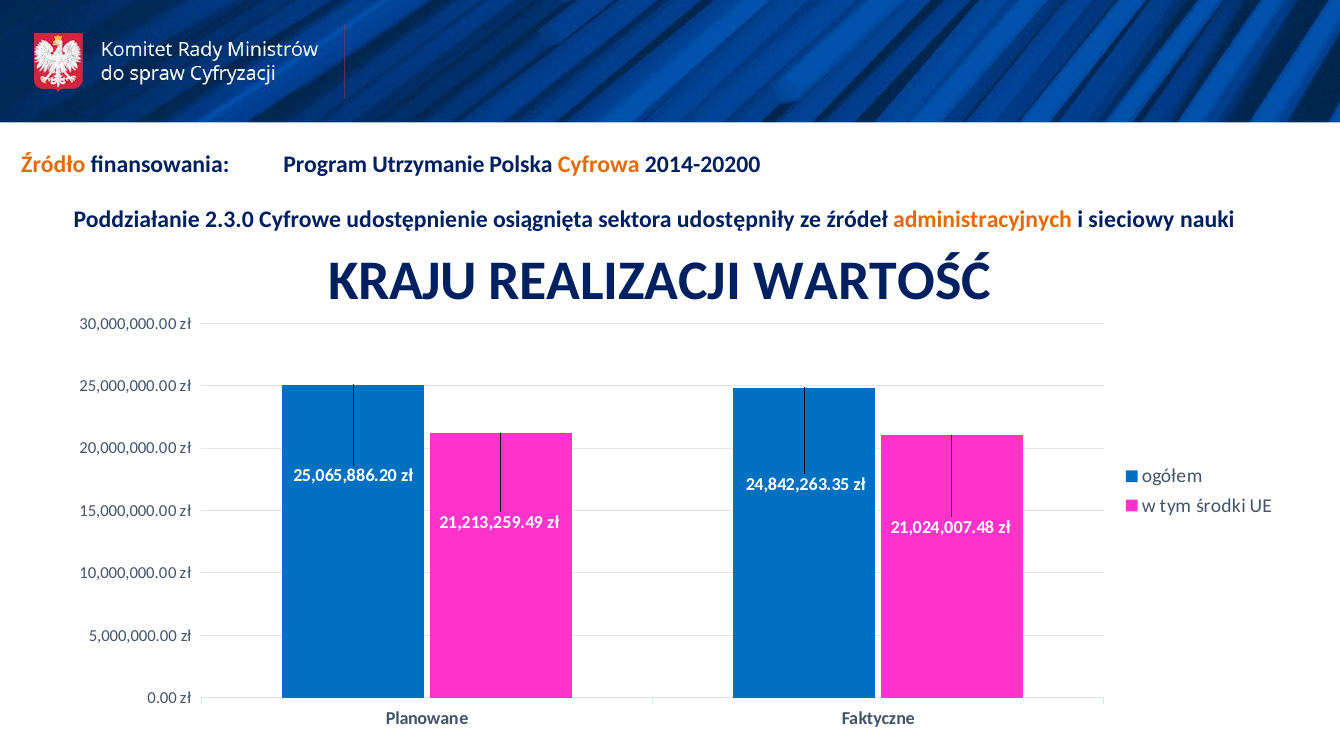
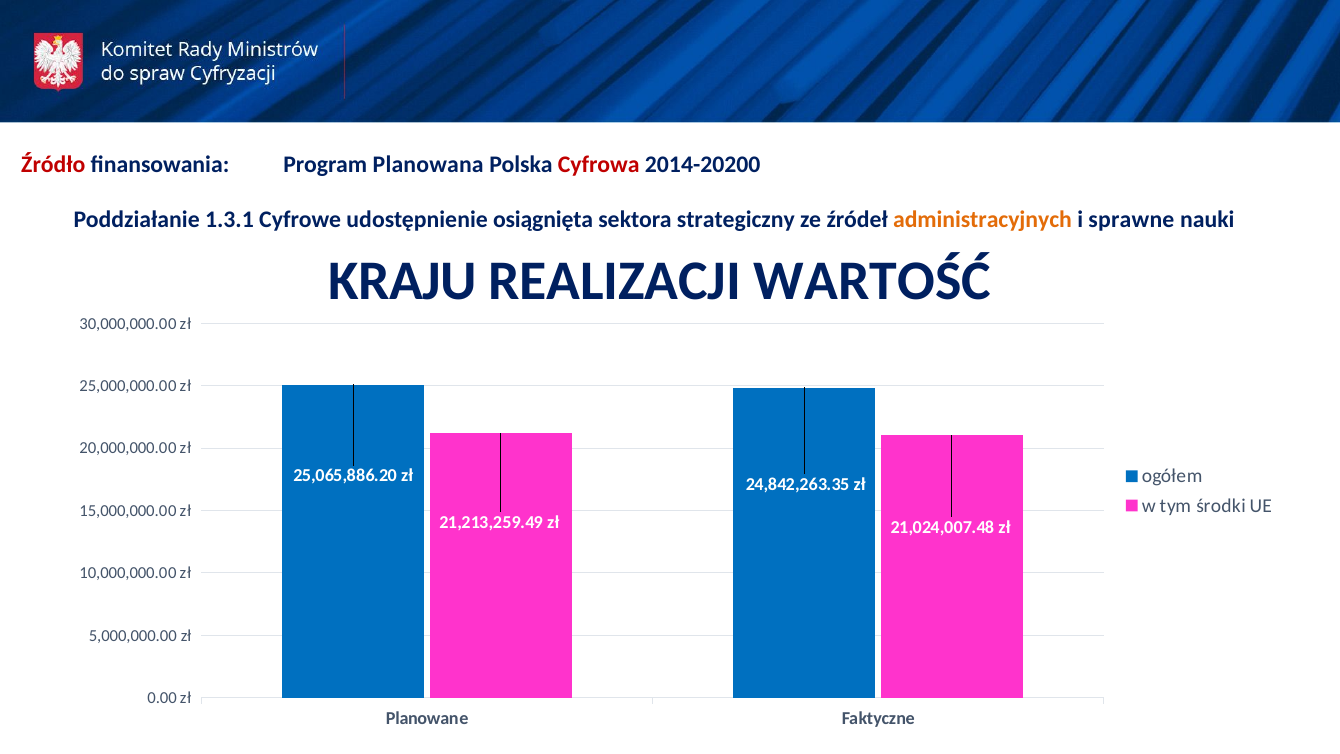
Źródło colour: orange -> red
Utrzymanie: Utrzymanie -> Planowana
Cyfrowa colour: orange -> red
2.3.0: 2.3.0 -> 1.3.1
udostępniły: udostępniły -> strategiczny
sieciowy: sieciowy -> sprawne
